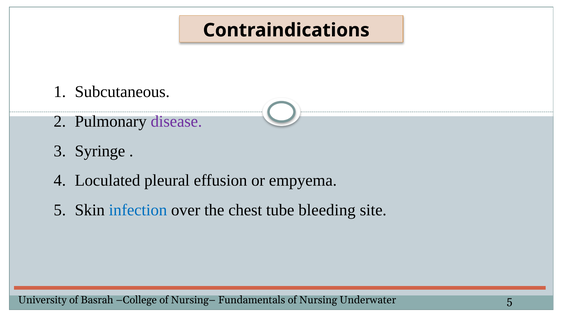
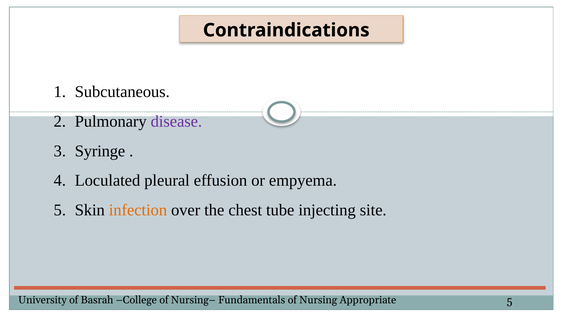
infection colour: blue -> orange
bleeding: bleeding -> injecting
Underwater: Underwater -> Appropriate
